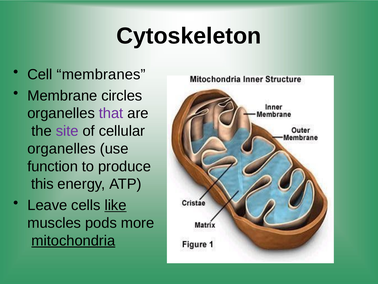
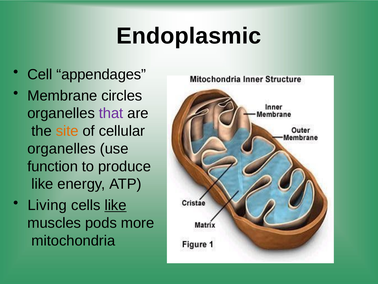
Cytoskeleton: Cytoskeleton -> Endoplasmic
membranes: membranes -> appendages
site colour: purple -> orange
this at (42, 184): this -> like
Leave: Leave -> Living
mitochondria underline: present -> none
